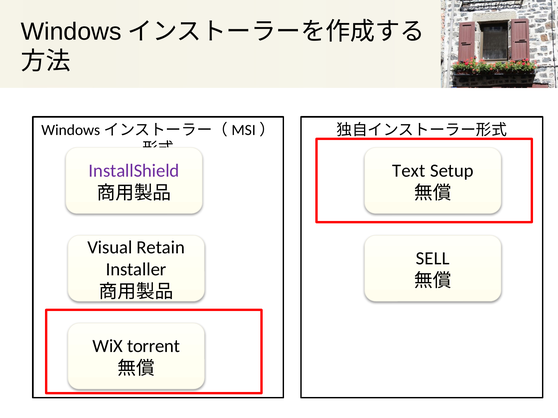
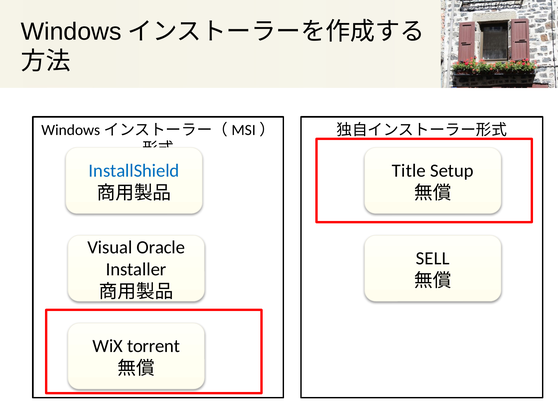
InstallShield colour: purple -> blue
Text: Text -> Title
Retain: Retain -> Oracle
